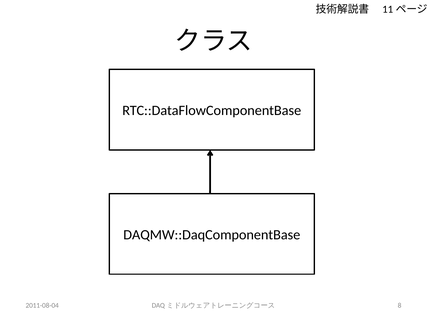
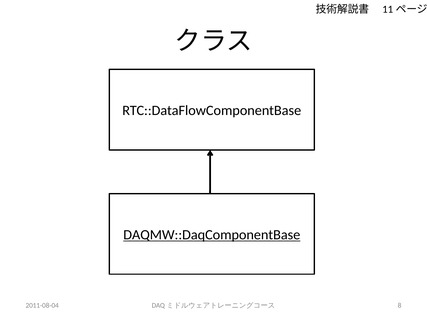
DAQMW::DaqComponentBase underline: none -> present
